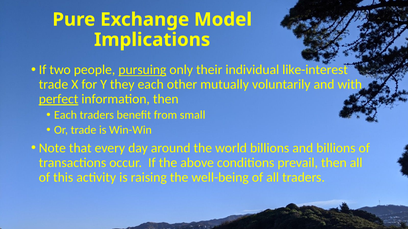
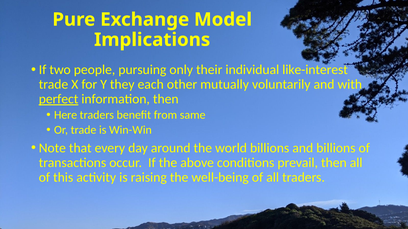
pursuing underline: present -> none
Each at (65, 115): Each -> Here
small: small -> same
